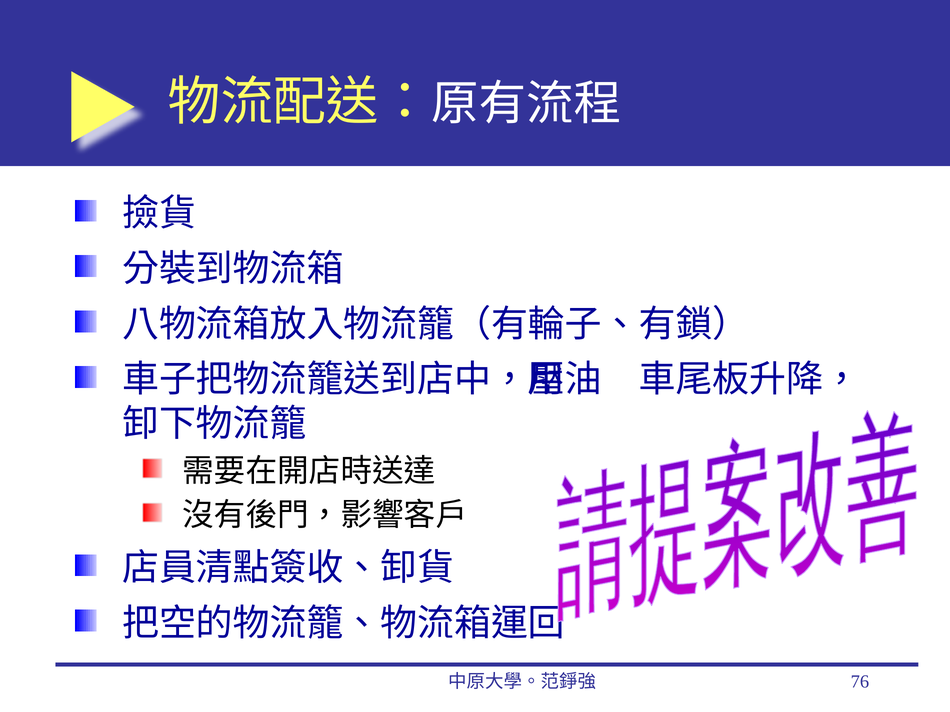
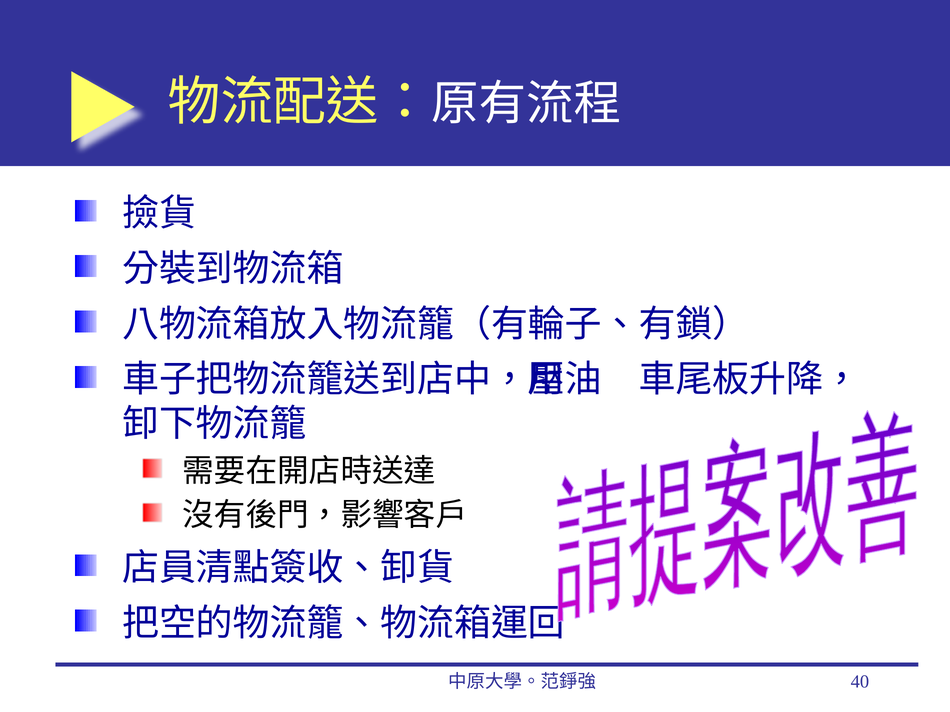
76: 76 -> 40
